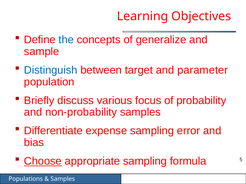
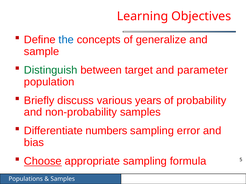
Distinguish colour: blue -> green
focus: focus -> years
expense: expense -> numbers
